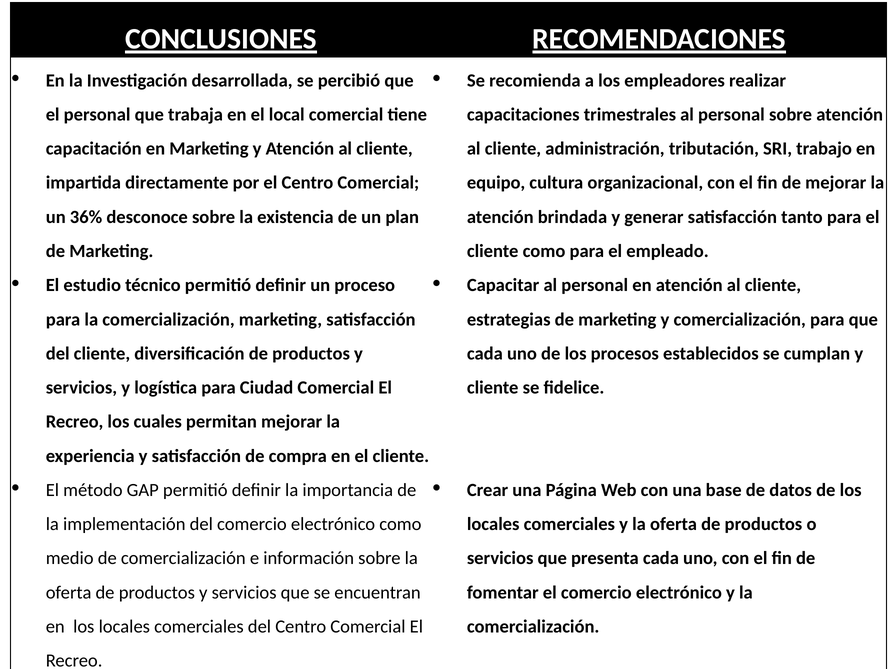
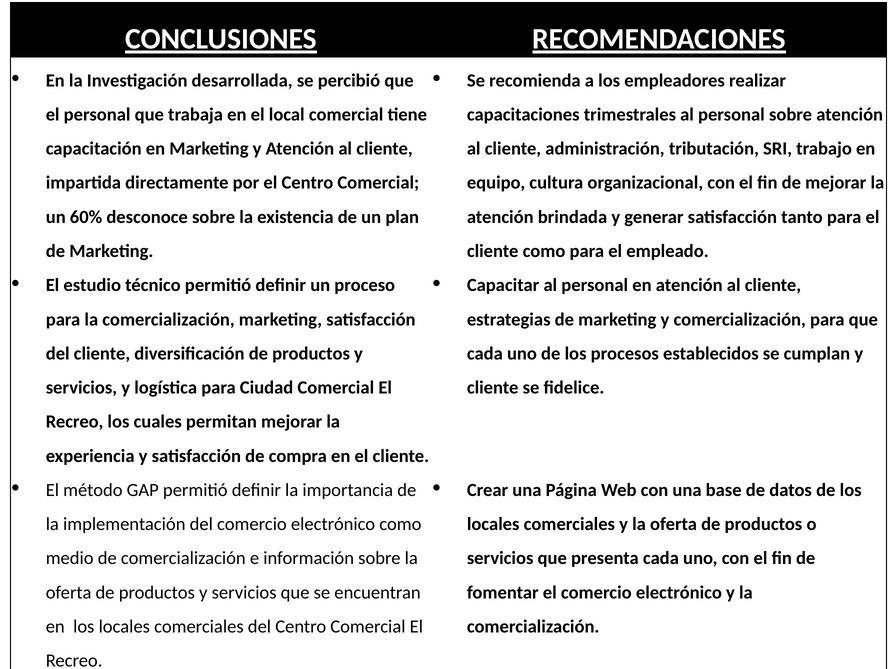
36%: 36% -> 60%
